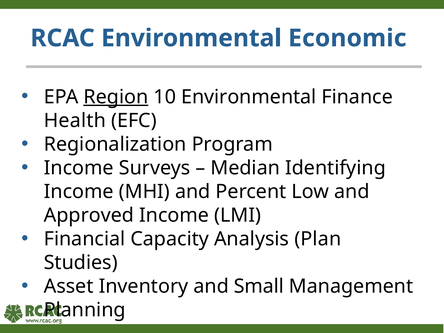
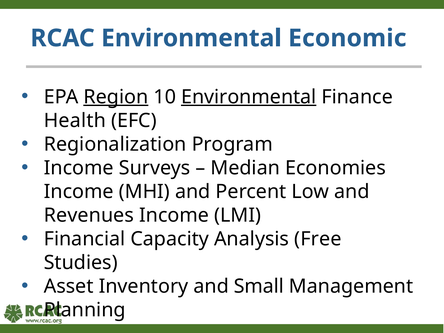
Environmental at (249, 97) underline: none -> present
Identifying: Identifying -> Economies
Approved: Approved -> Revenues
Plan: Plan -> Free
